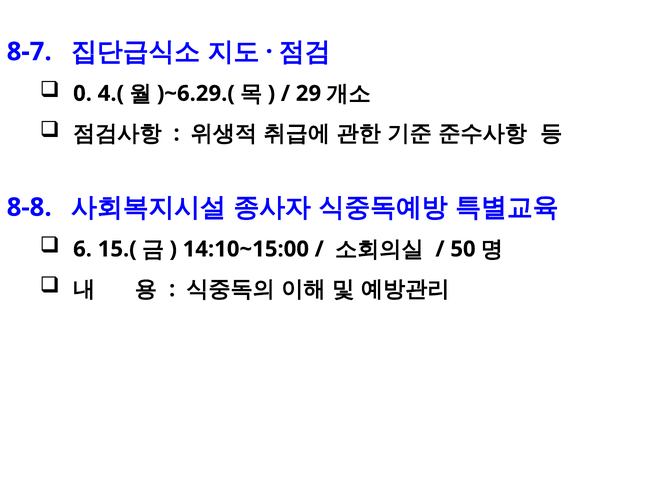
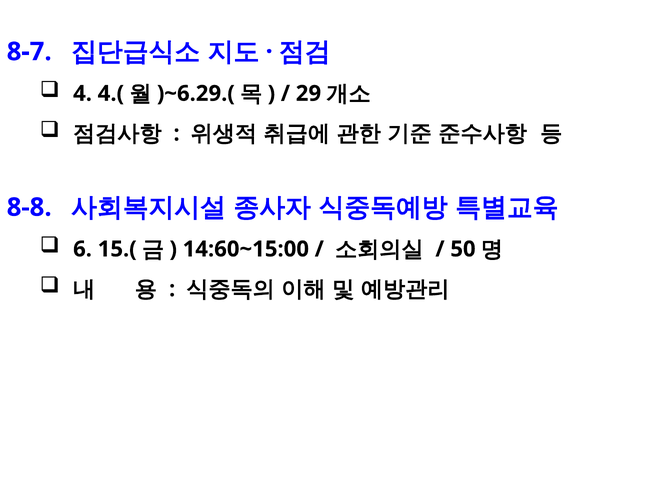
0: 0 -> 4
14:10~15:00: 14:10~15:00 -> 14:60~15:00
